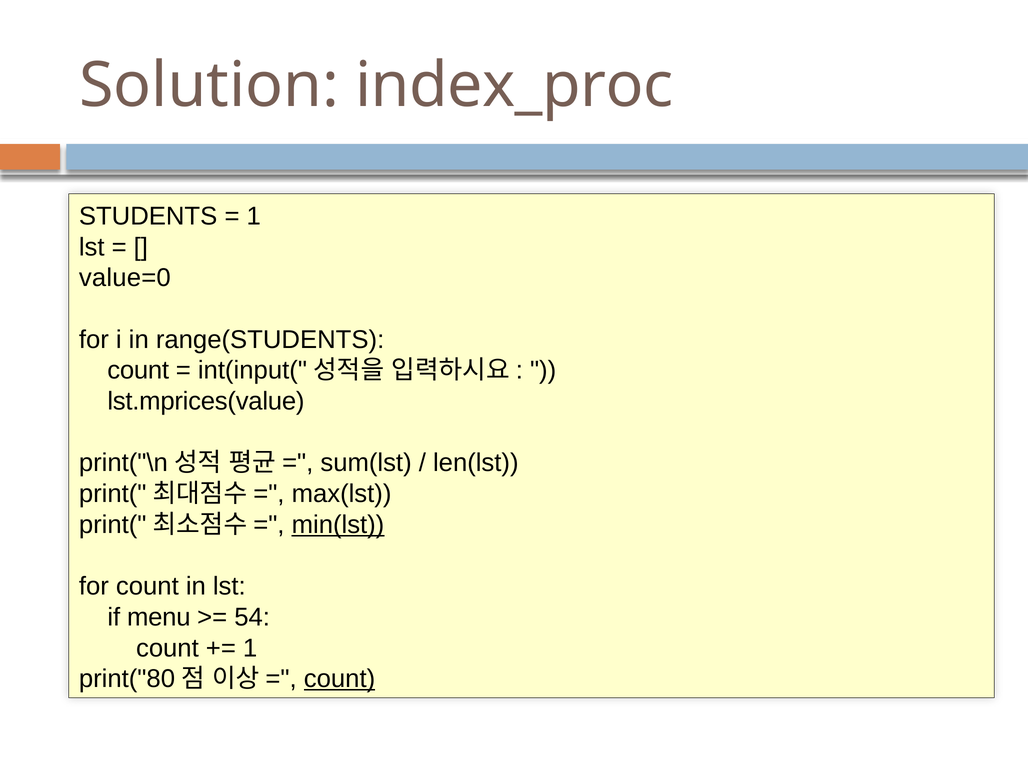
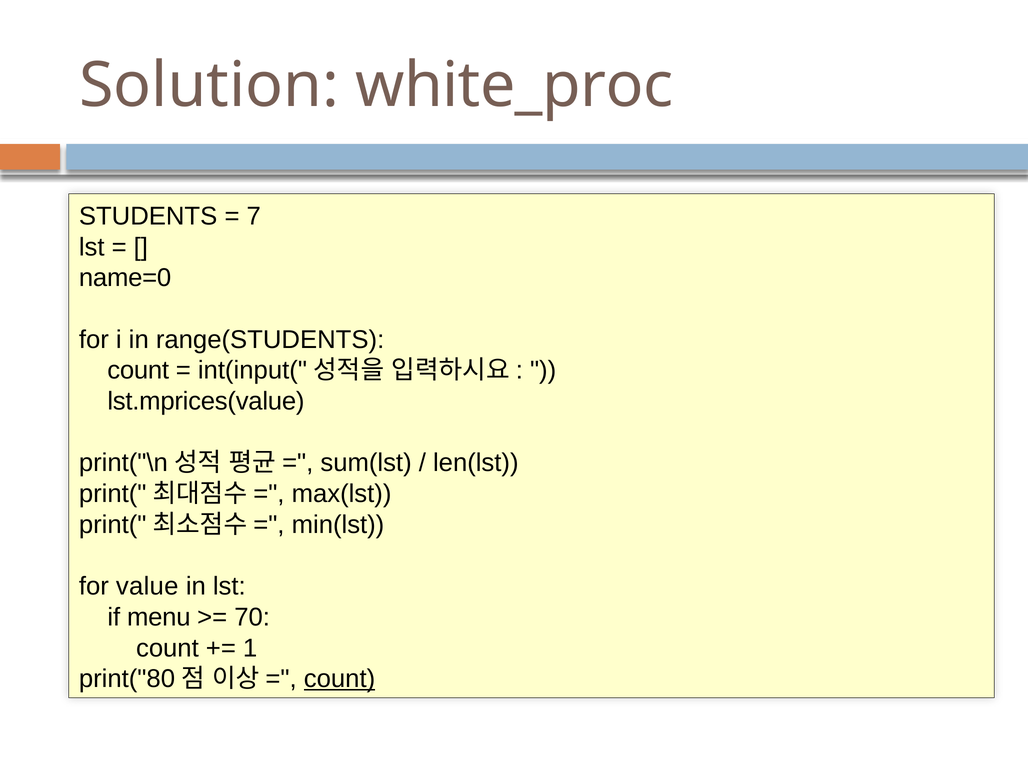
index_proc: index_proc -> white_proc
1 at (254, 216): 1 -> 7
value=0: value=0 -> name=0
min(lst underline: present -> none
for count: count -> value
54: 54 -> 70
